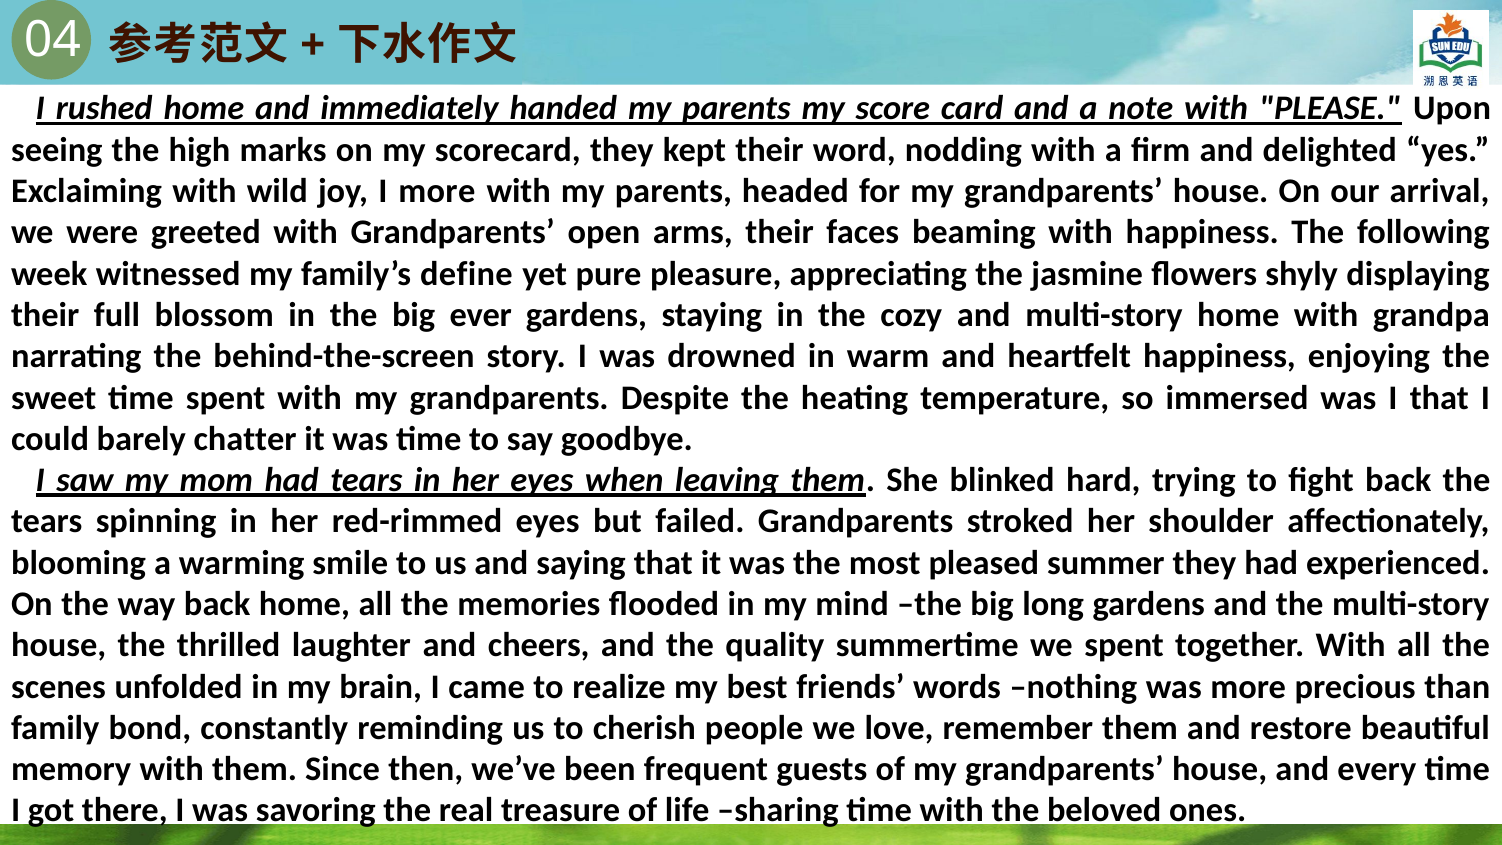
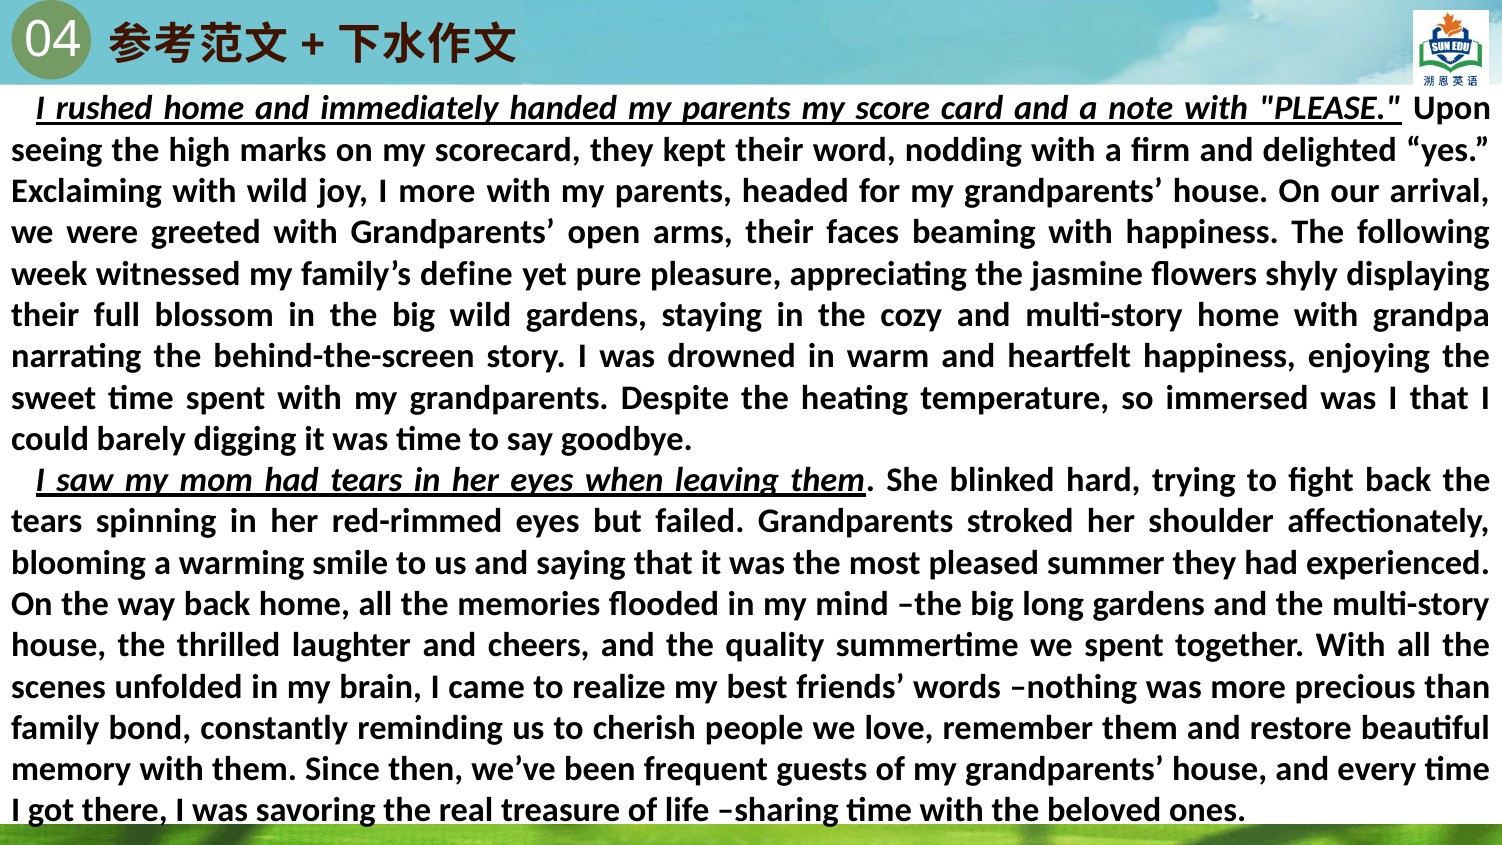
big ever: ever -> wild
chatter: chatter -> digging
